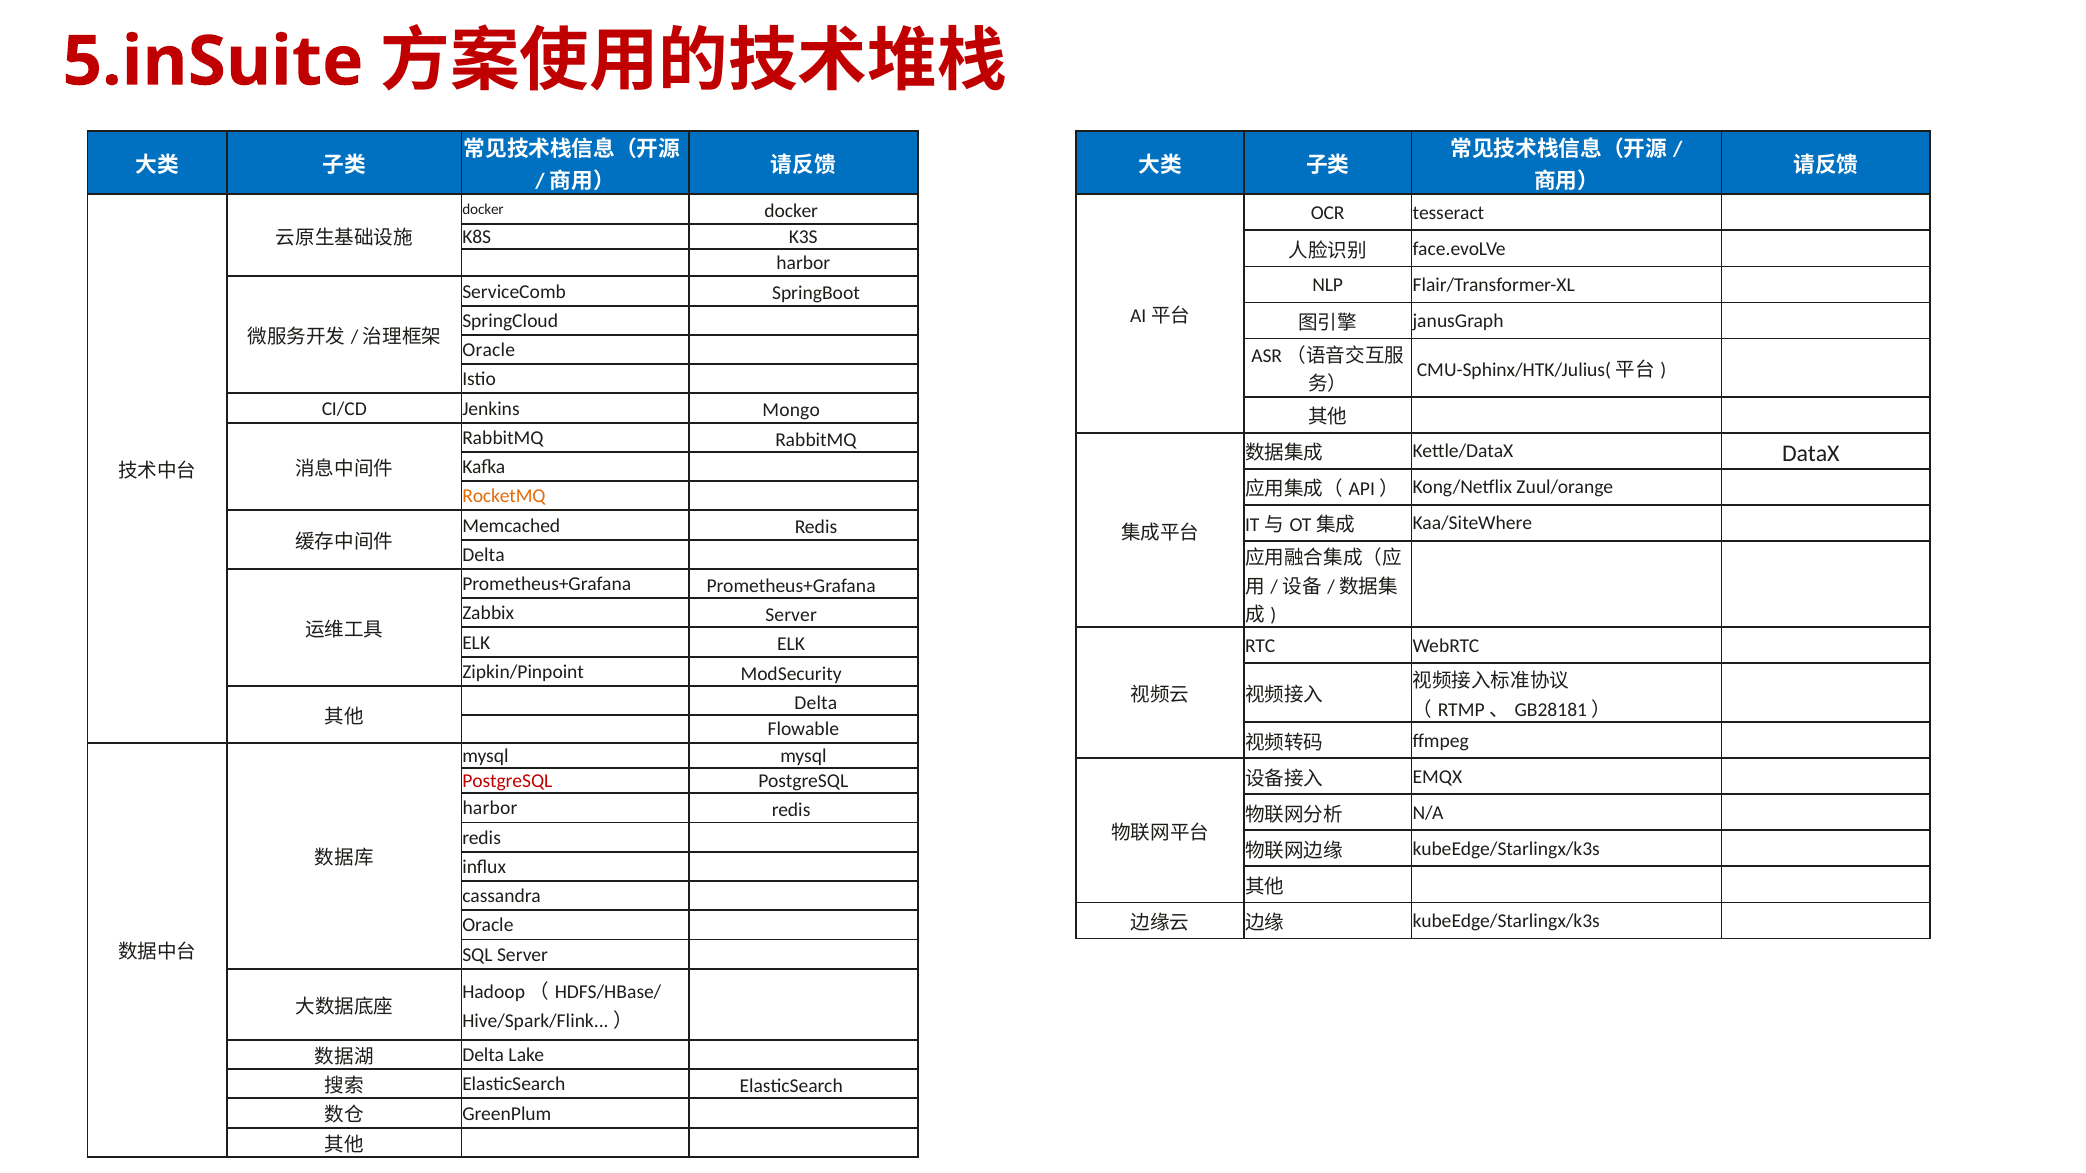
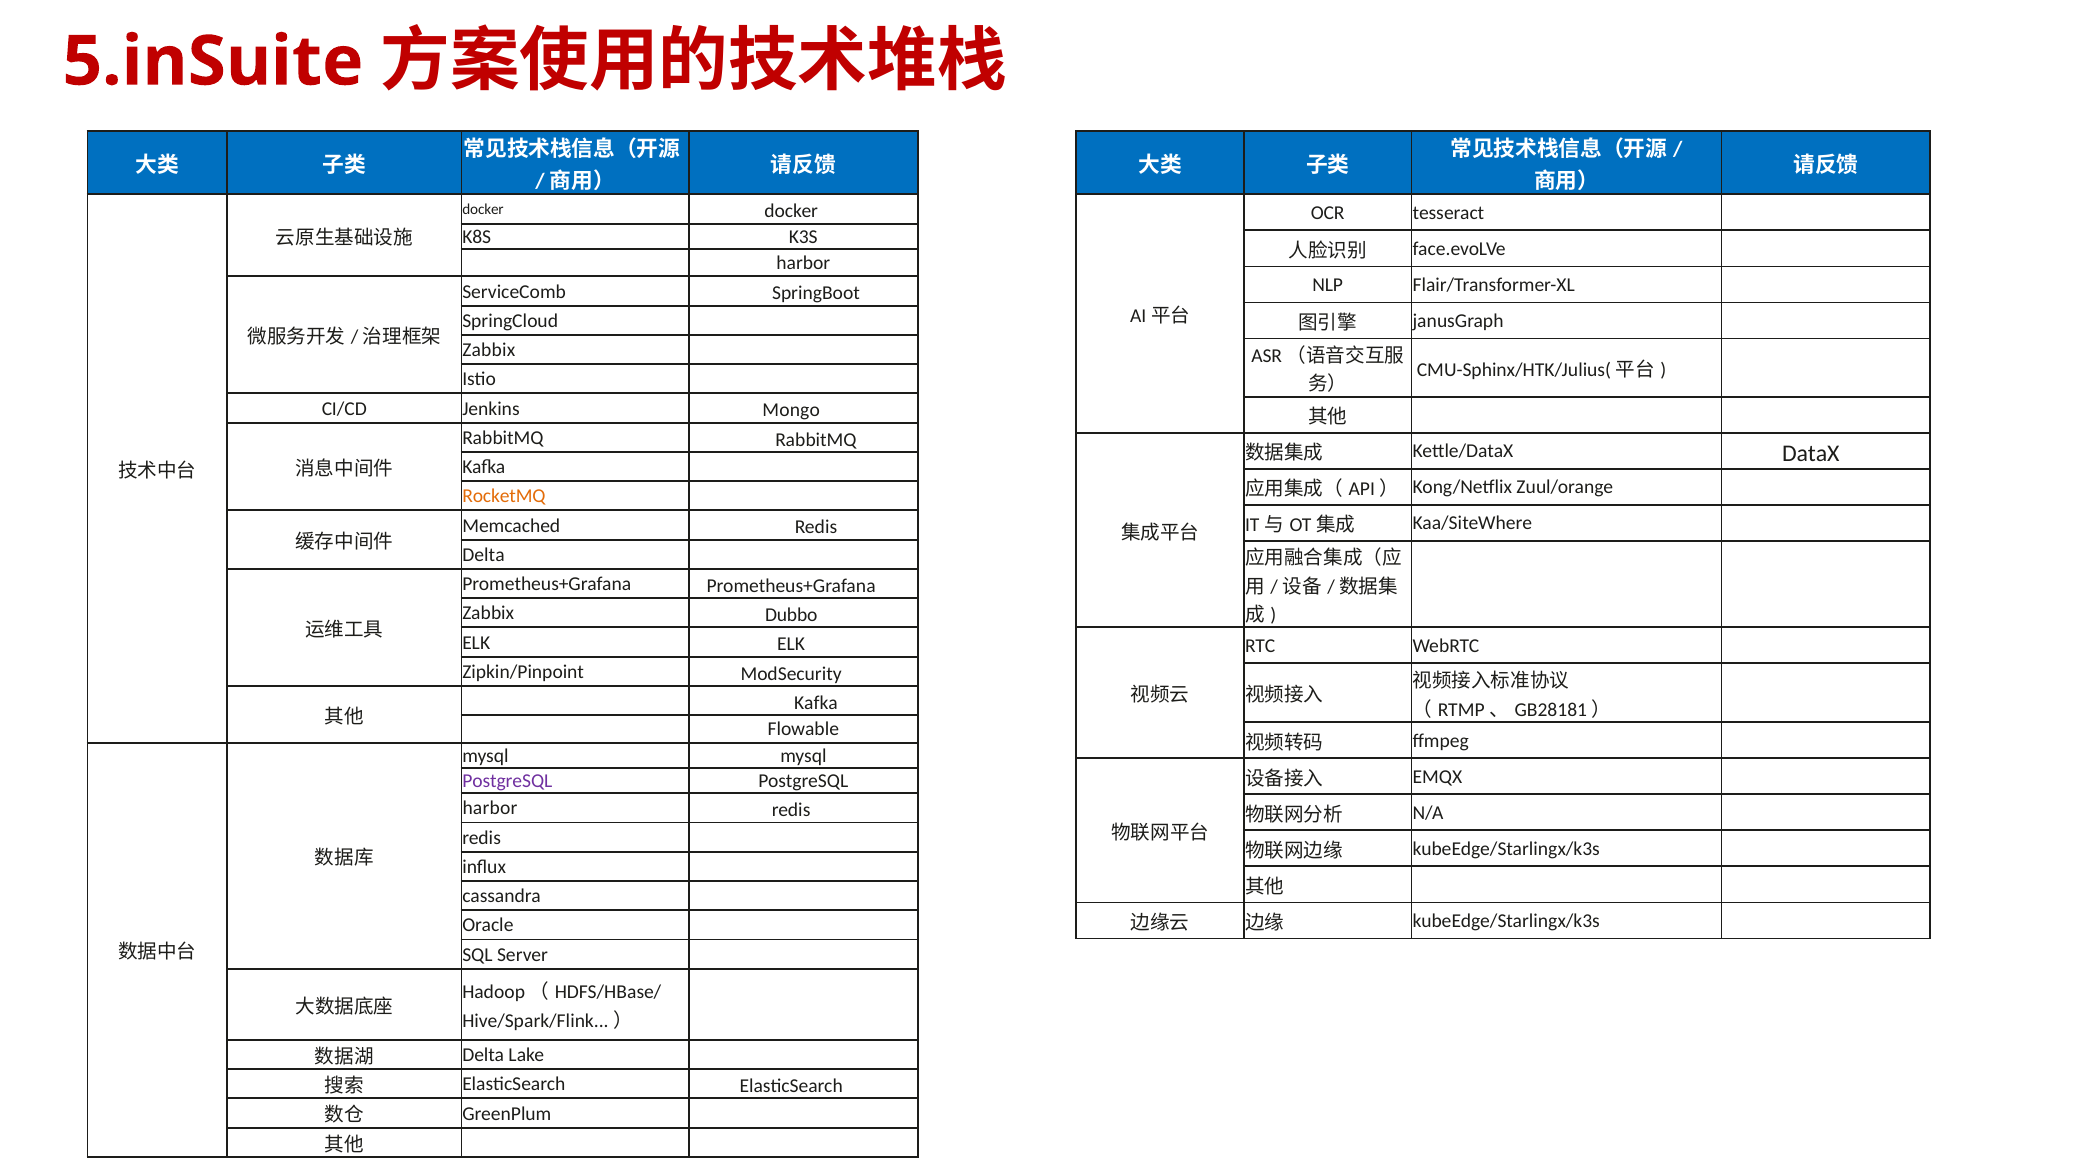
Oracle at (489, 350): Oracle -> Zabbix
Zabbix Server: Server -> Dubbo
Delta at (816, 703): Delta -> Kafka
PostgreSQL at (507, 781) colour: red -> purple
